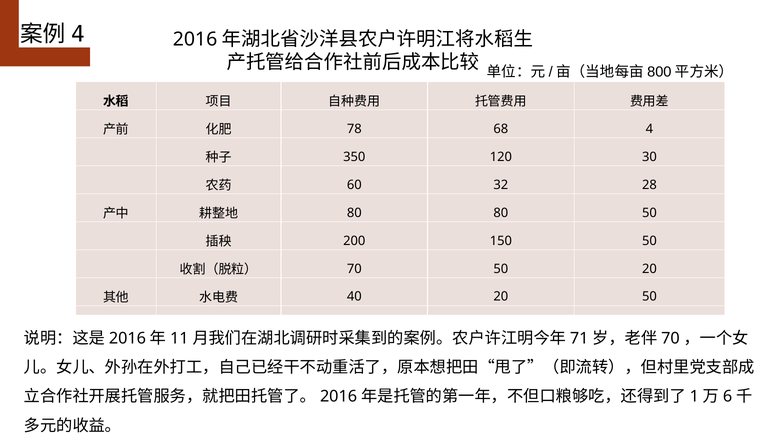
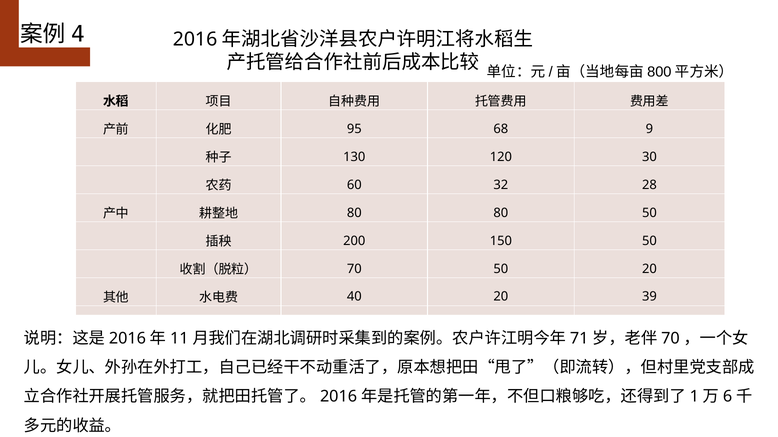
78: 78 -> 95
4: 4 -> 9
350: 350 -> 130
20 50: 50 -> 39
